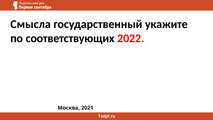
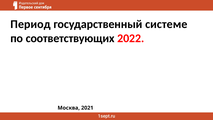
Смысла: Смысла -> Период
укажите: укажите -> системе
